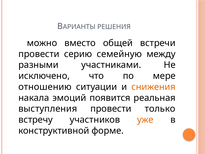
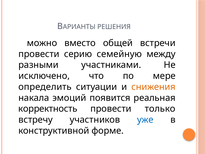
отношению: отношению -> определить
выступления: выступления -> корректность
уже colour: orange -> blue
